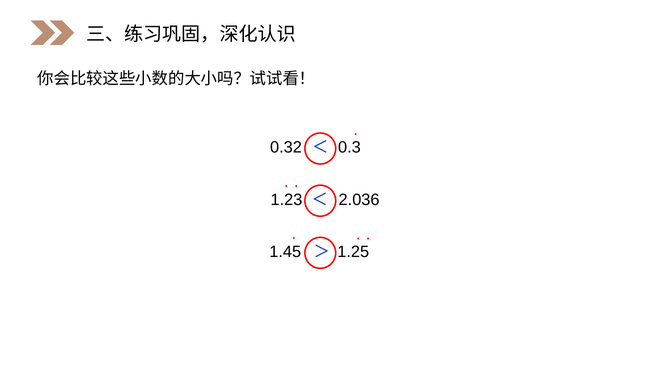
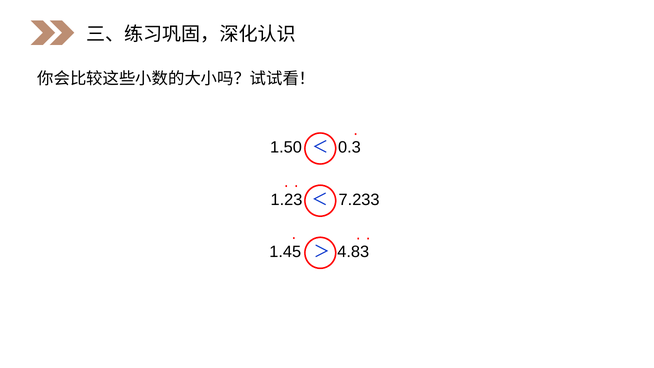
0.32: 0.32 -> 1.50
2.036: 2.036 -> 7.233
1.25: 1.25 -> 4.83
